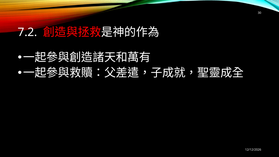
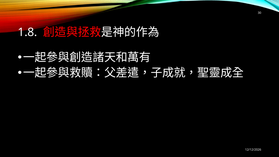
7.2: 7.2 -> 1.8
